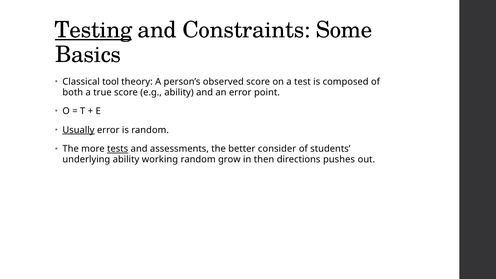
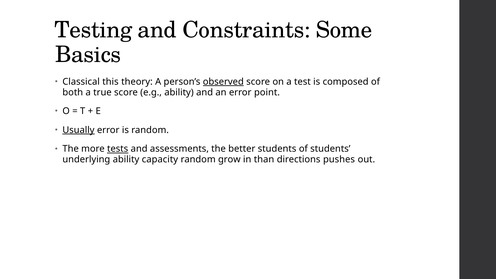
Testing underline: present -> none
tool: tool -> this
observed underline: none -> present
better consider: consider -> students
working: working -> capacity
then: then -> than
